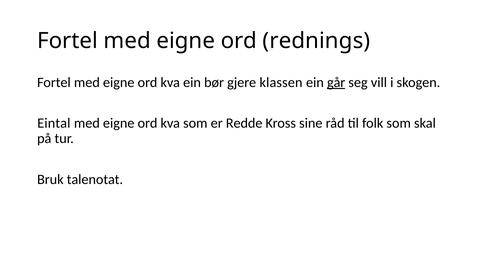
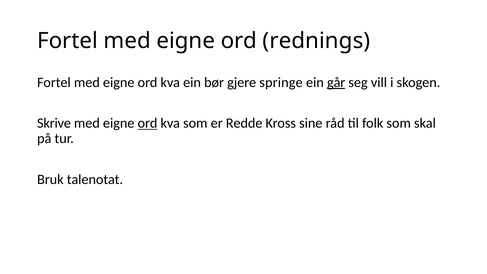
klassen: klassen -> springe
Eintal: Eintal -> Skrive
ord at (148, 123) underline: none -> present
